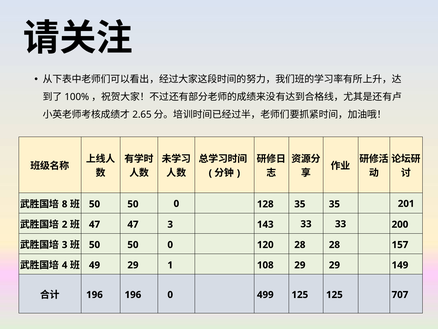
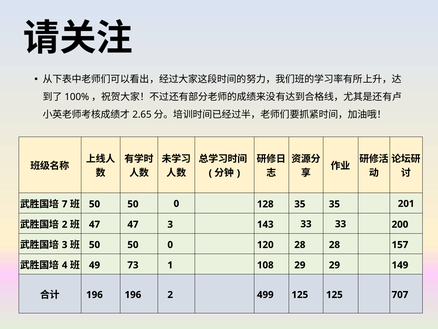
8: 8 -> 7
49 29: 29 -> 73
196 0: 0 -> 2
